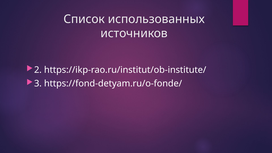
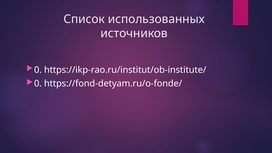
2 at (38, 70): 2 -> 0
3 at (38, 84): 3 -> 0
